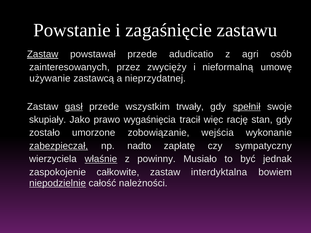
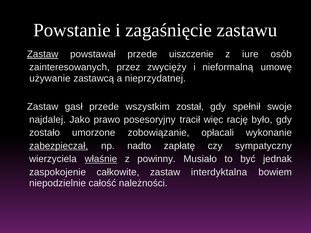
adudicatio: adudicatio -> uiszczenie
agri: agri -> iure
gasł underline: present -> none
trwały: trwały -> został
spełnił underline: present -> none
skupiały: skupiały -> najdalej
wygaśnięcia: wygaśnięcia -> posesoryjny
stan: stan -> było
wejścia: wejścia -> opłacali
niepodzielnie underline: present -> none
